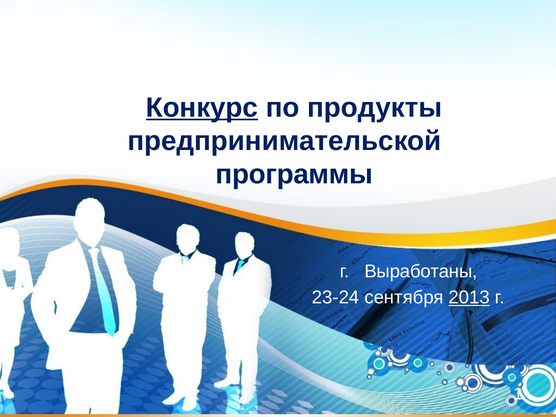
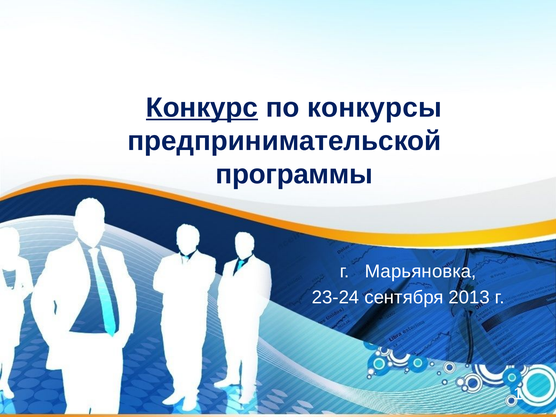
продукты: продукты -> конкурсы
Выработаны: Выработаны -> Марьяновка
2013 underline: present -> none
